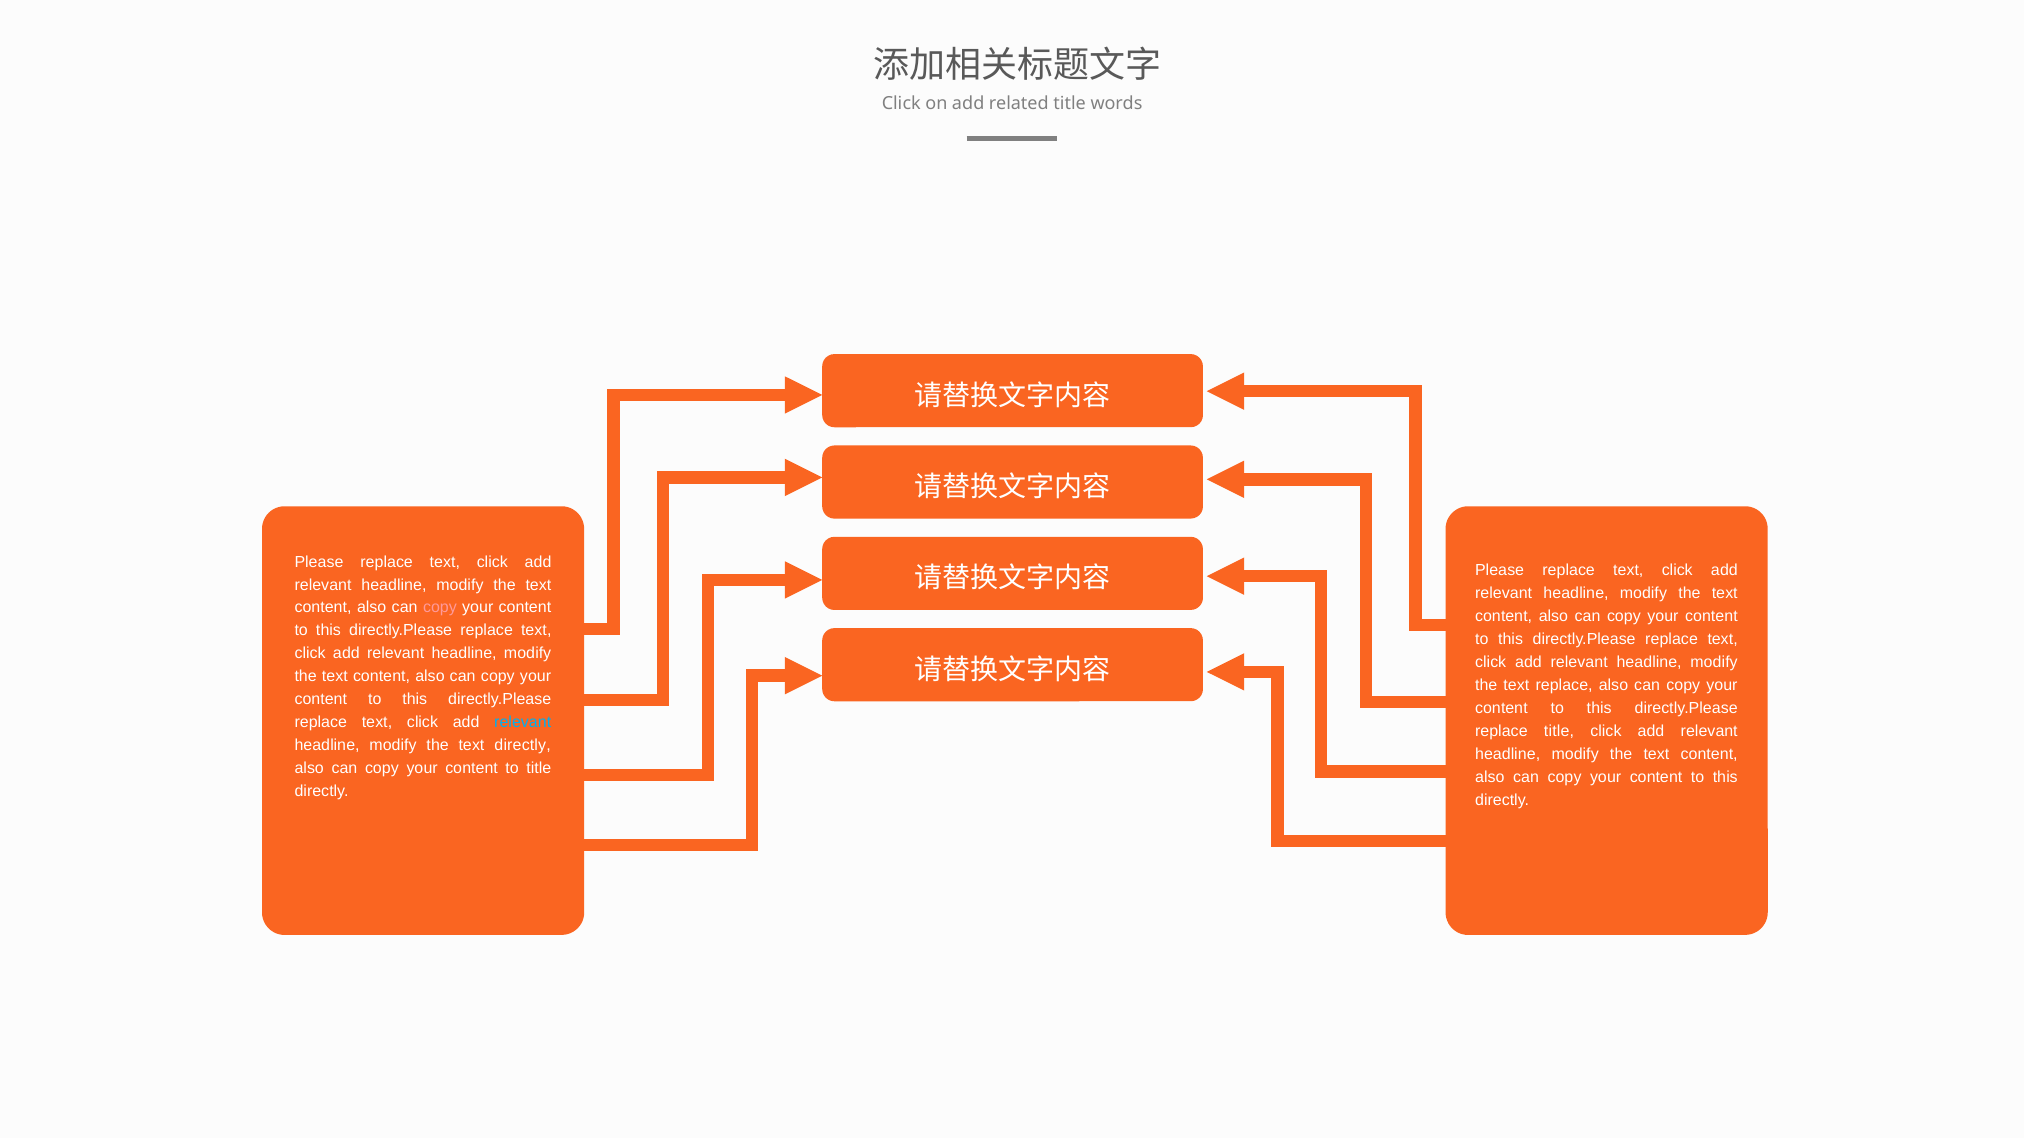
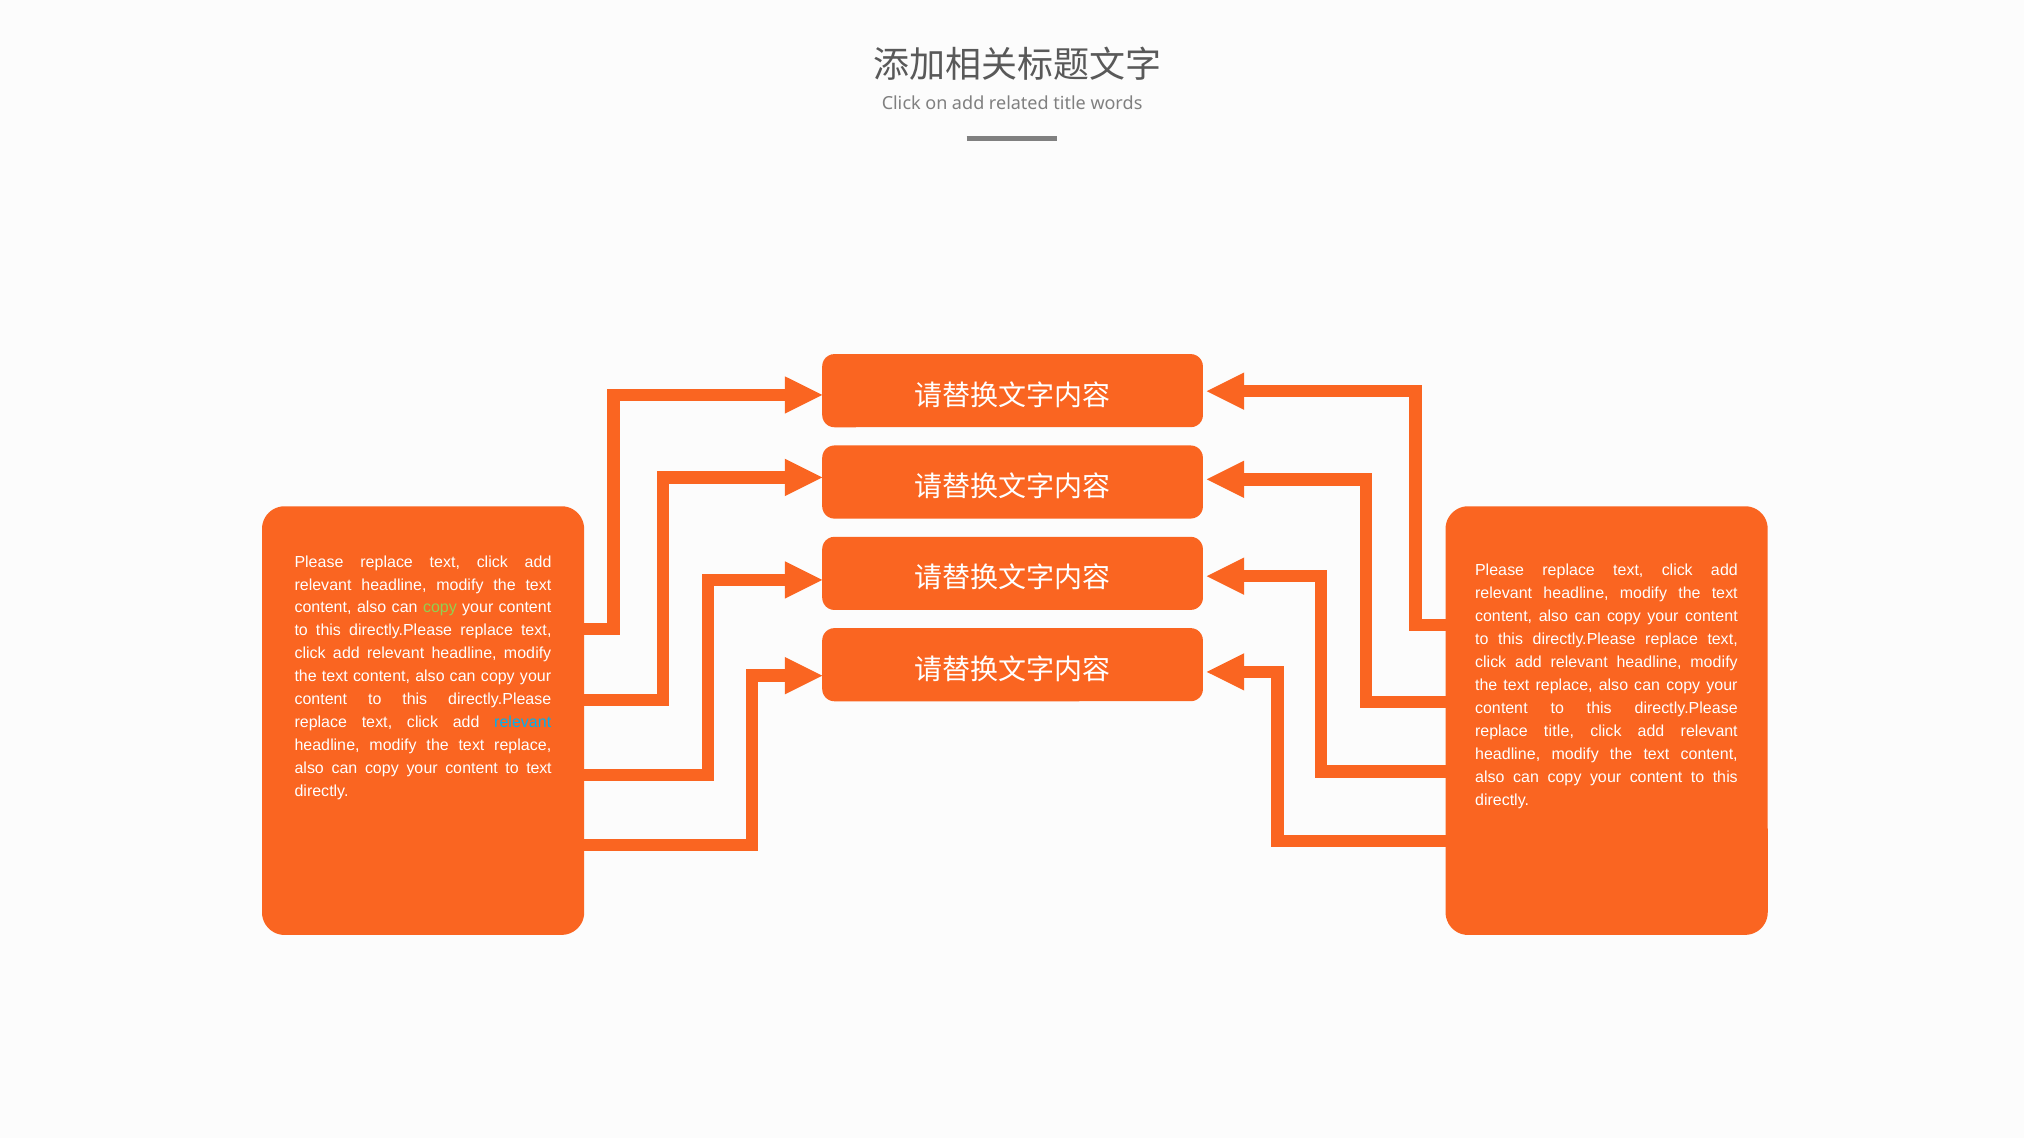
copy at (440, 608) colour: pink -> light green
directly at (523, 746): directly -> replace
to title: title -> text
